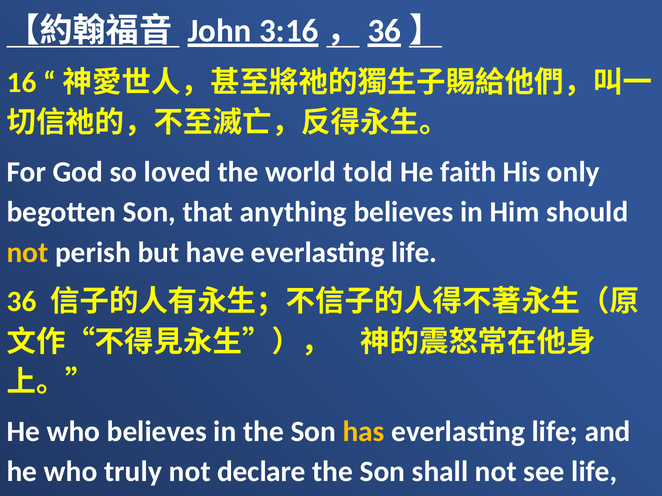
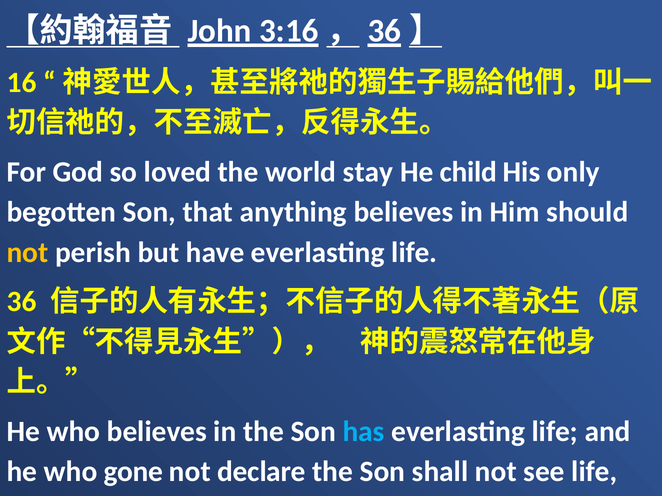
told: told -> stay
faith: faith -> child
has colour: yellow -> light blue
truly: truly -> gone
